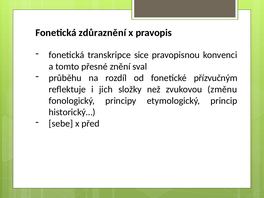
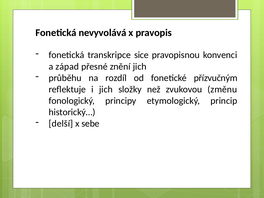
zdůraznění: zdůraznění -> nevyvolává
tomto: tomto -> západ
znění sval: sval -> jich
sebe: sebe -> delší
před: před -> sebe
